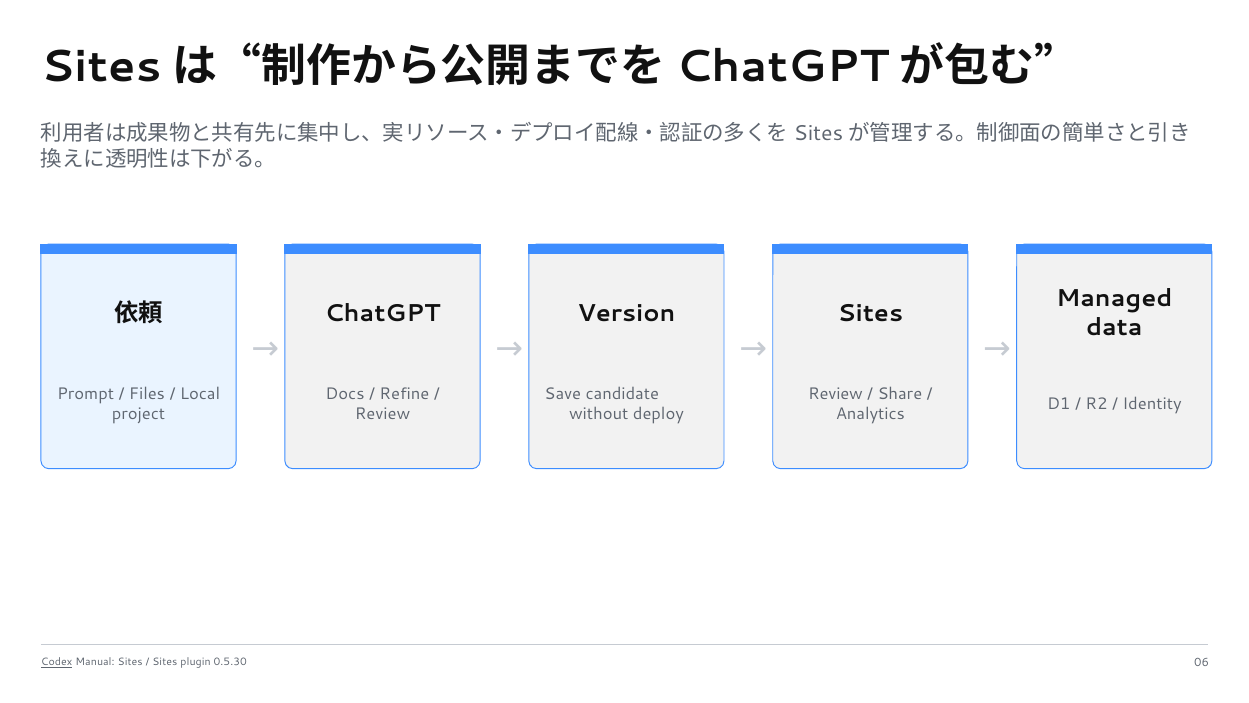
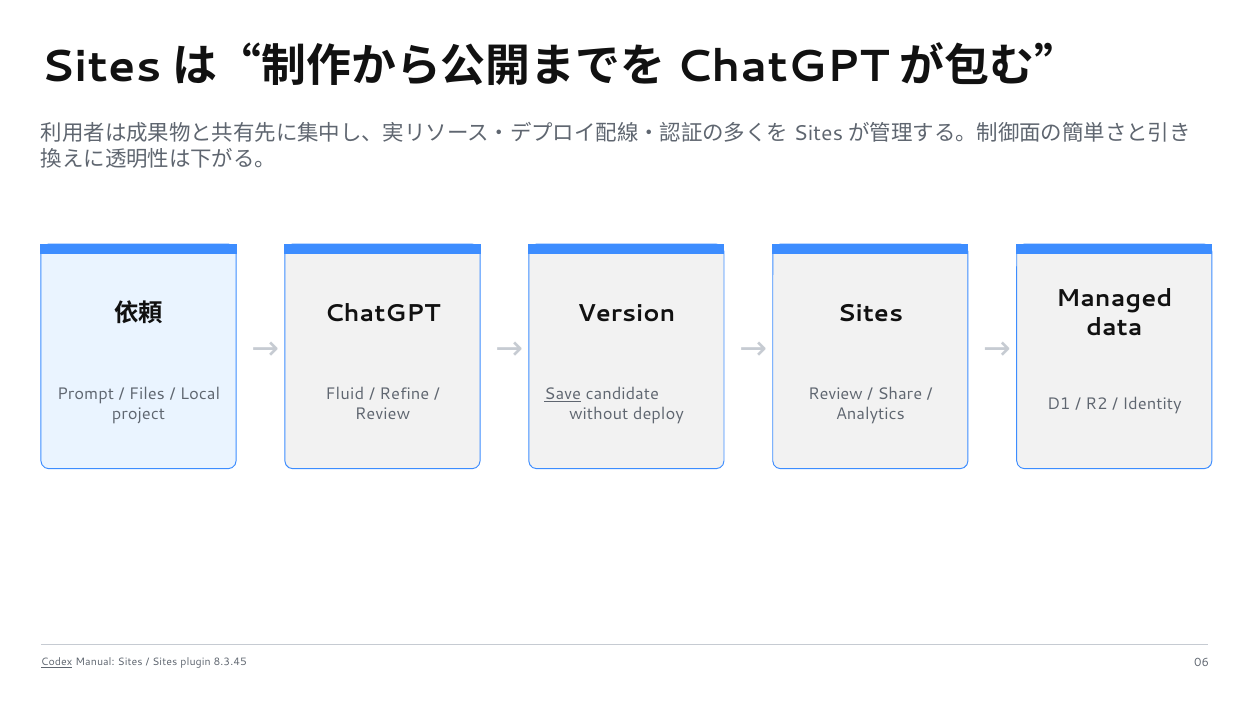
Docs: Docs -> Fluid
Save underline: none -> present
0.5.30: 0.5.30 -> 8.3.45
